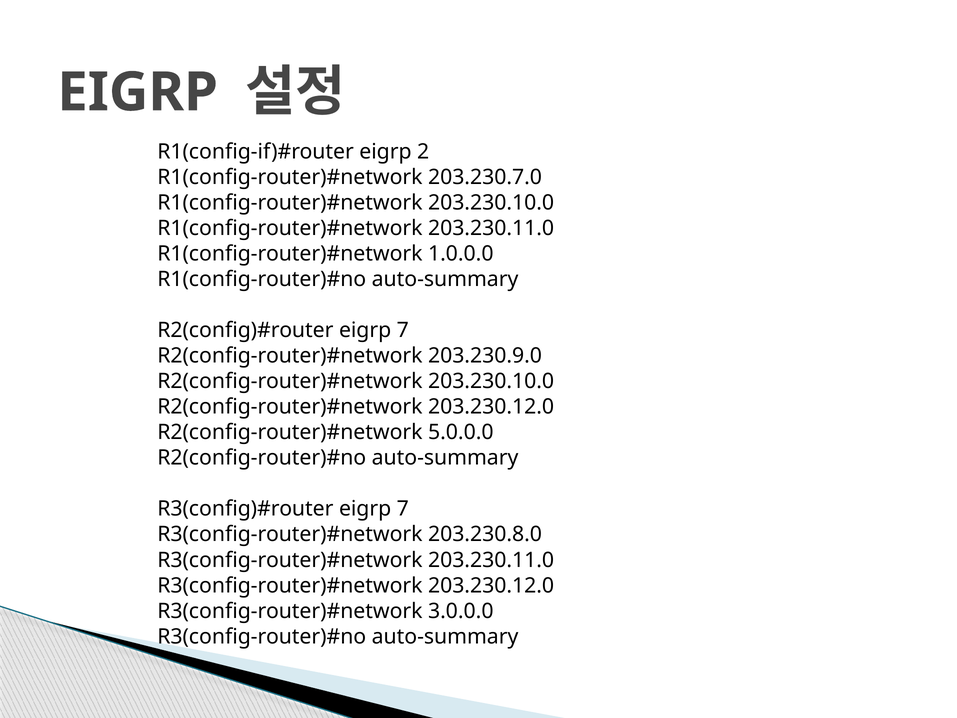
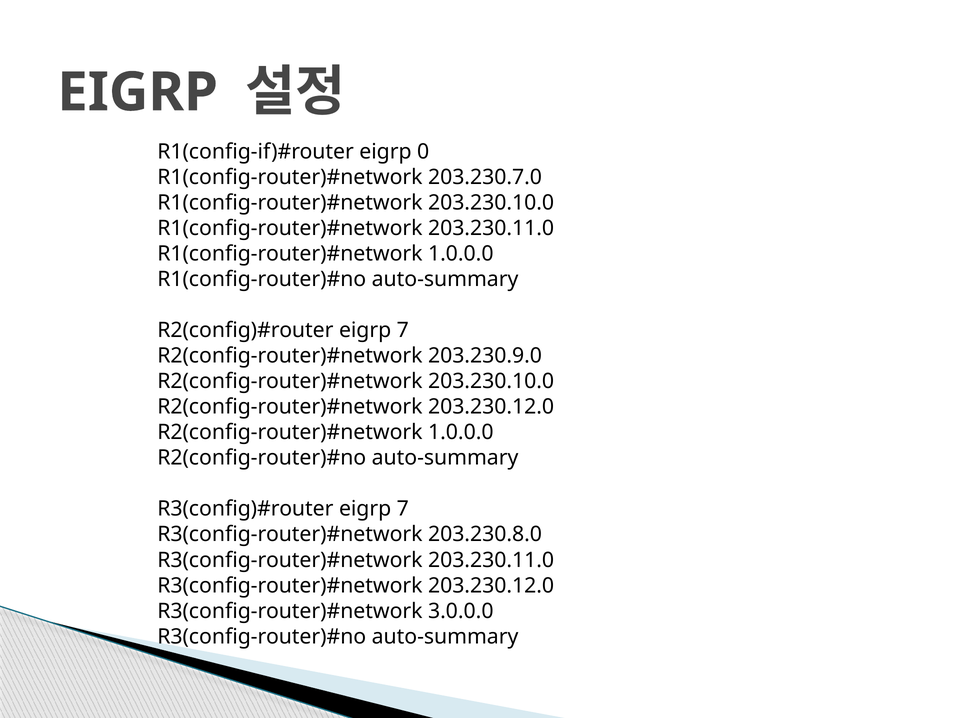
2: 2 -> 0
5.0.0.0 at (461, 432): 5.0.0.0 -> 1.0.0.0
